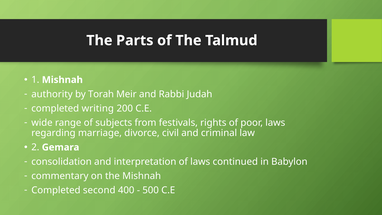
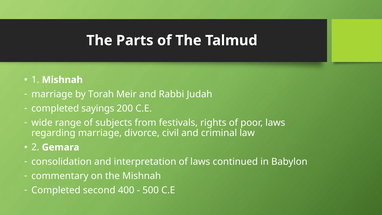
authority at (52, 94): authority -> marriage
writing: writing -> sayings
